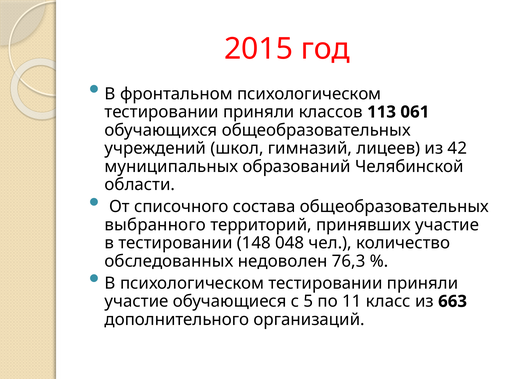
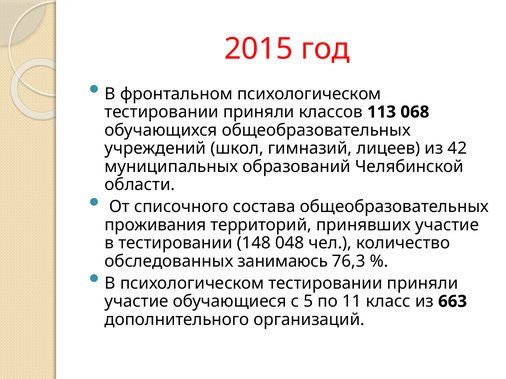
061: 061 -> 068
выбранного: выбранного -> проживания
недоволен: недоволен -> занимаюсь
